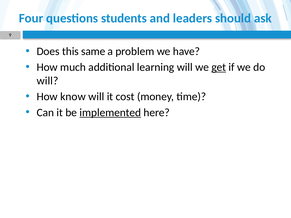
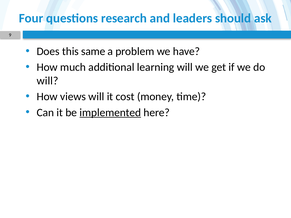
students: students -> research
get underline: present -> none
know: know -> views
